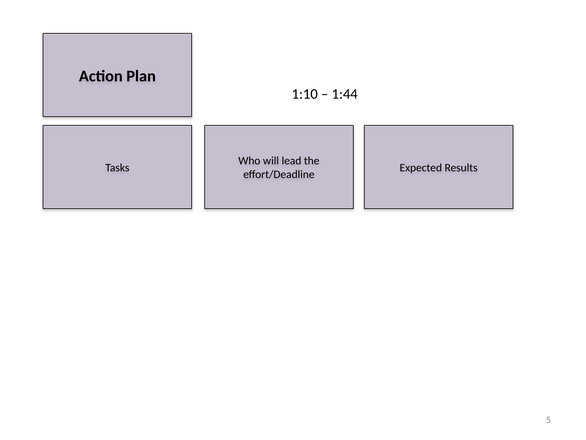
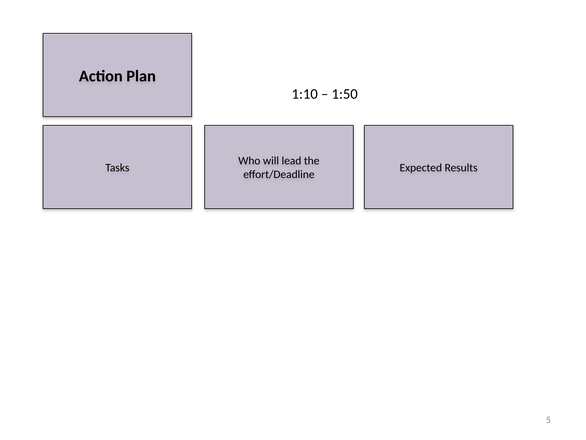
1:44: 1:44 -> 1:50
